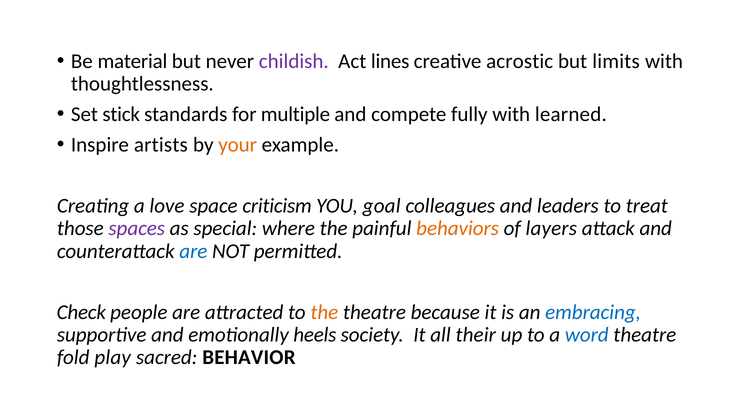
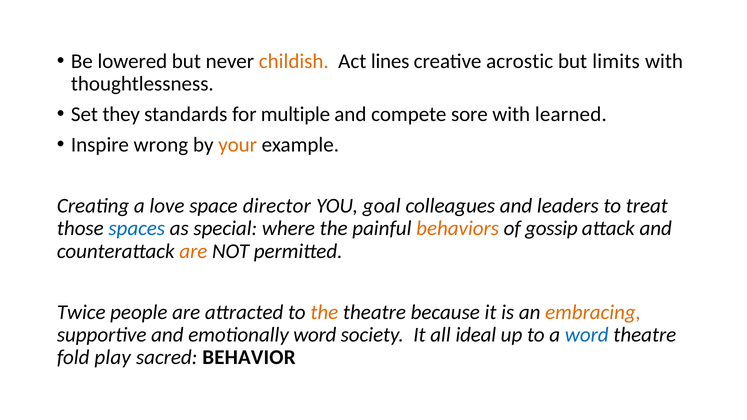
material: material -> lowered
childish colour: purple -> orange
stick: stick -> they
fully: fully -> sore
artists: artists -> wrong
criticism: criticism -> director
spaces colour: purple -> blue
layers: layers -> gossip
are at (193, 251) colour: blue -> orange
Check: Check -> Twice
embracing colour: blue -> orange
emotionally heels: heels -> word
their: their -> ideal
